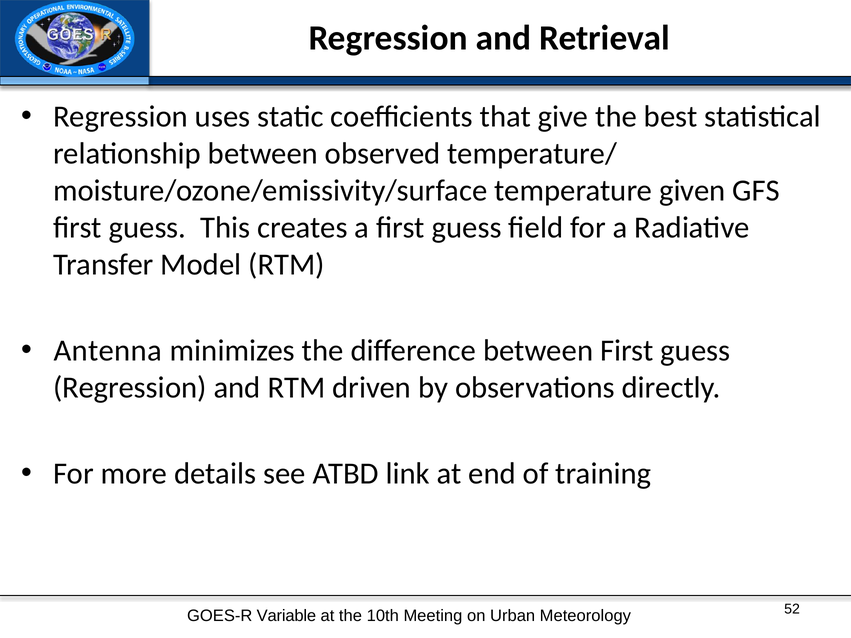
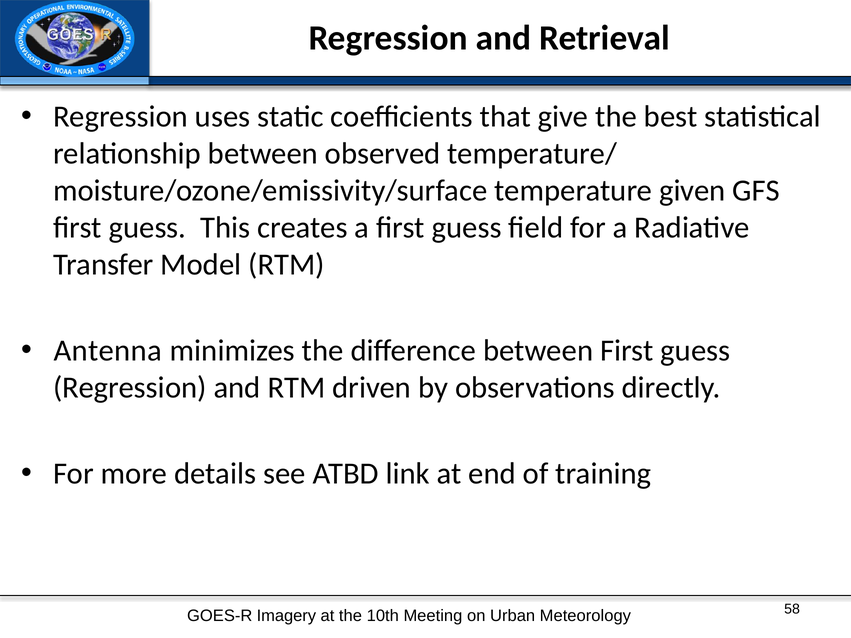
Variable: Variable -> Imagery
52: 52 -> 58
